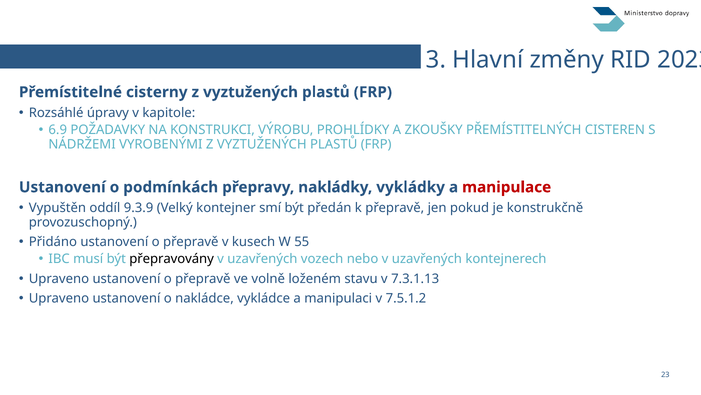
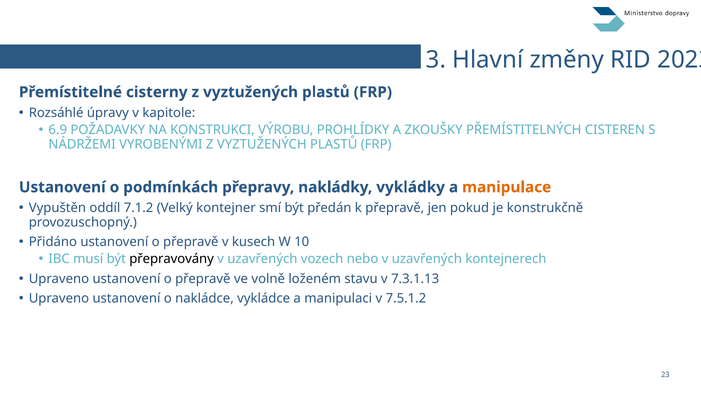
manipulace colour: red -> orange
9.3.9: 9.3.9 -> 7.1.2
55: 55 -> 10
